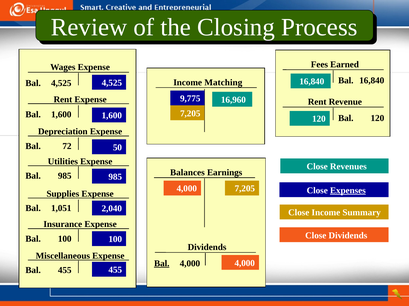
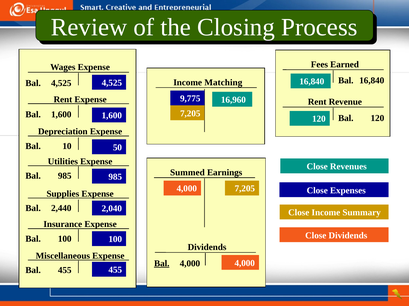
72: 72 -> 10
Balances: Balances -> Summed
Expenses underline: present -> none
1,051: 1,051 -> 2,440
